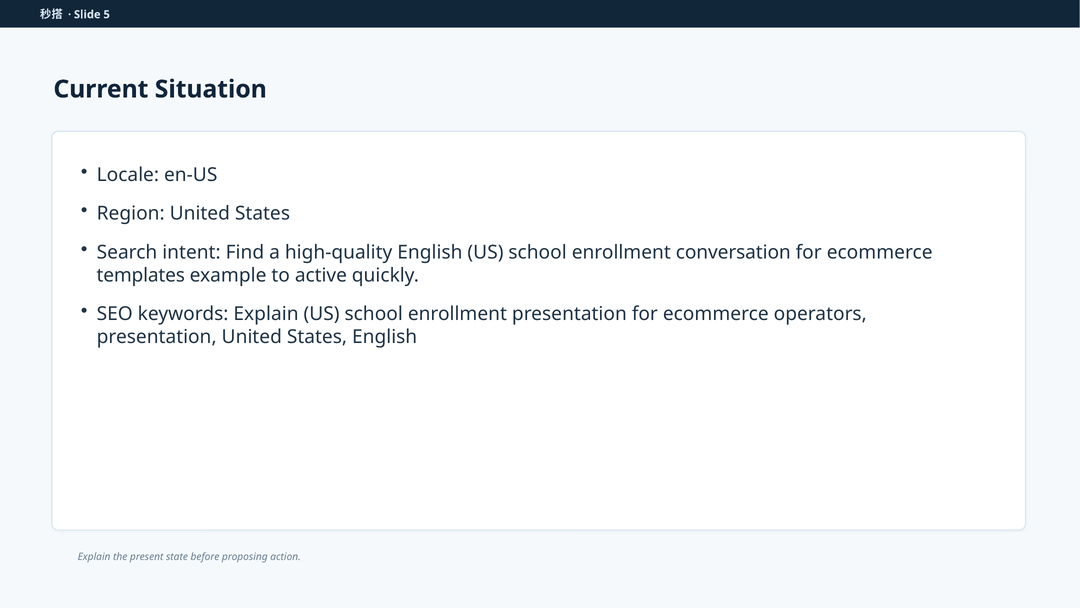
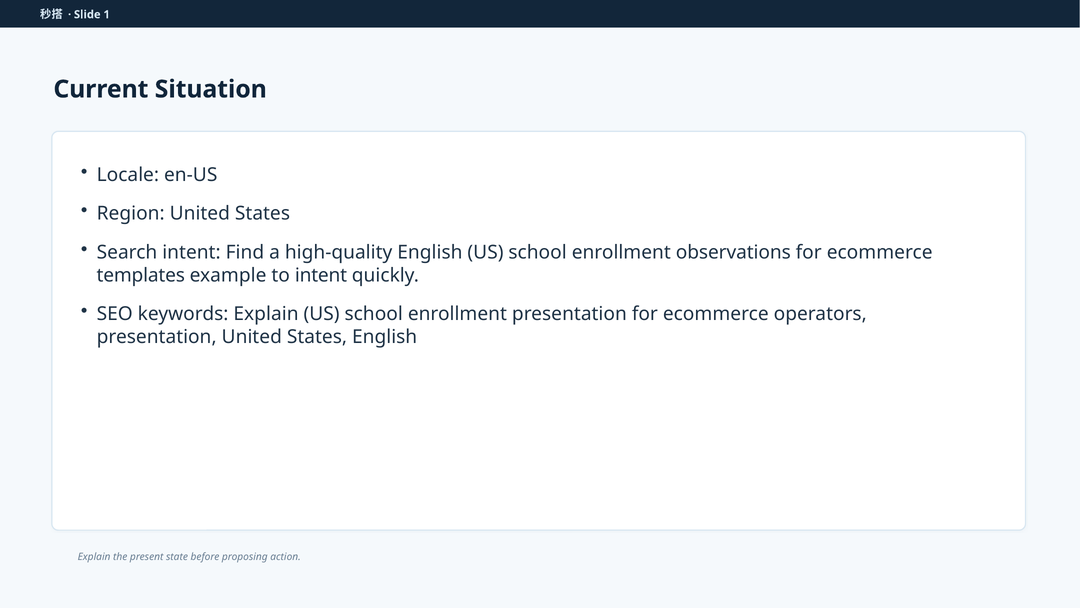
5: 5 -> 1
conversation: conversation -> observations
to active: active -> intent
